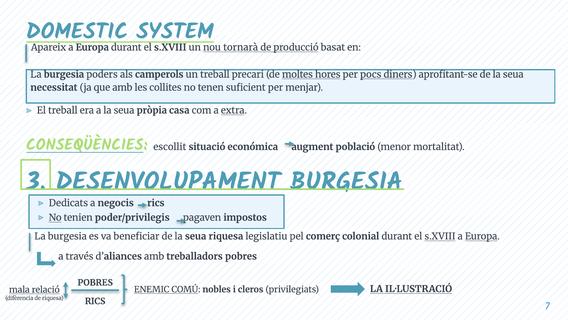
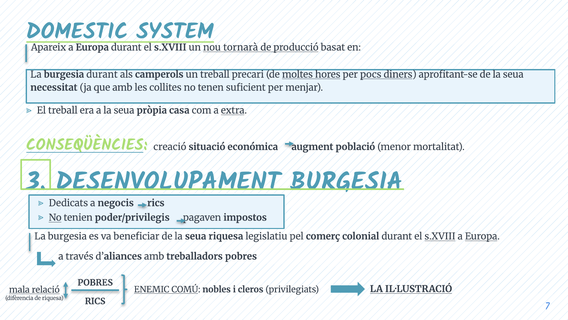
burgesia poders: poders -> durant
escollit: escollit -> creació
